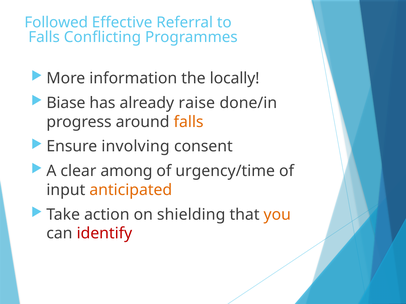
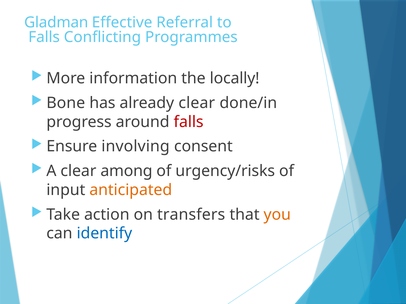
Followed: Followed -> Gladman
Biase: Biase -> Bone
already raise: raise -> clear
falls at (189, 122) colour: orange -> red
urgency/time: urgency/time -> urgency/risks
shielding: shielding -> transfers
identify colour: red -> blue
